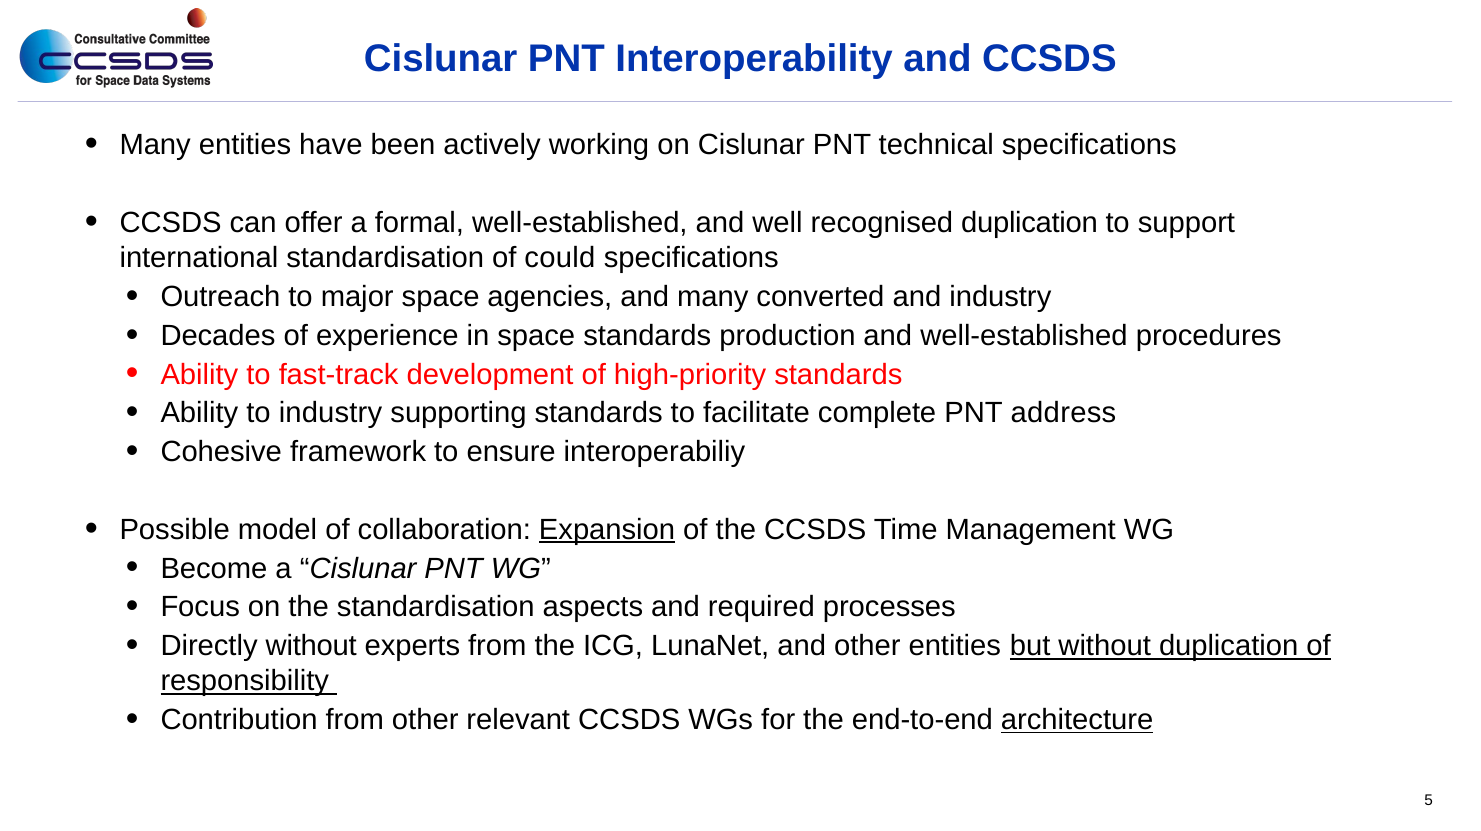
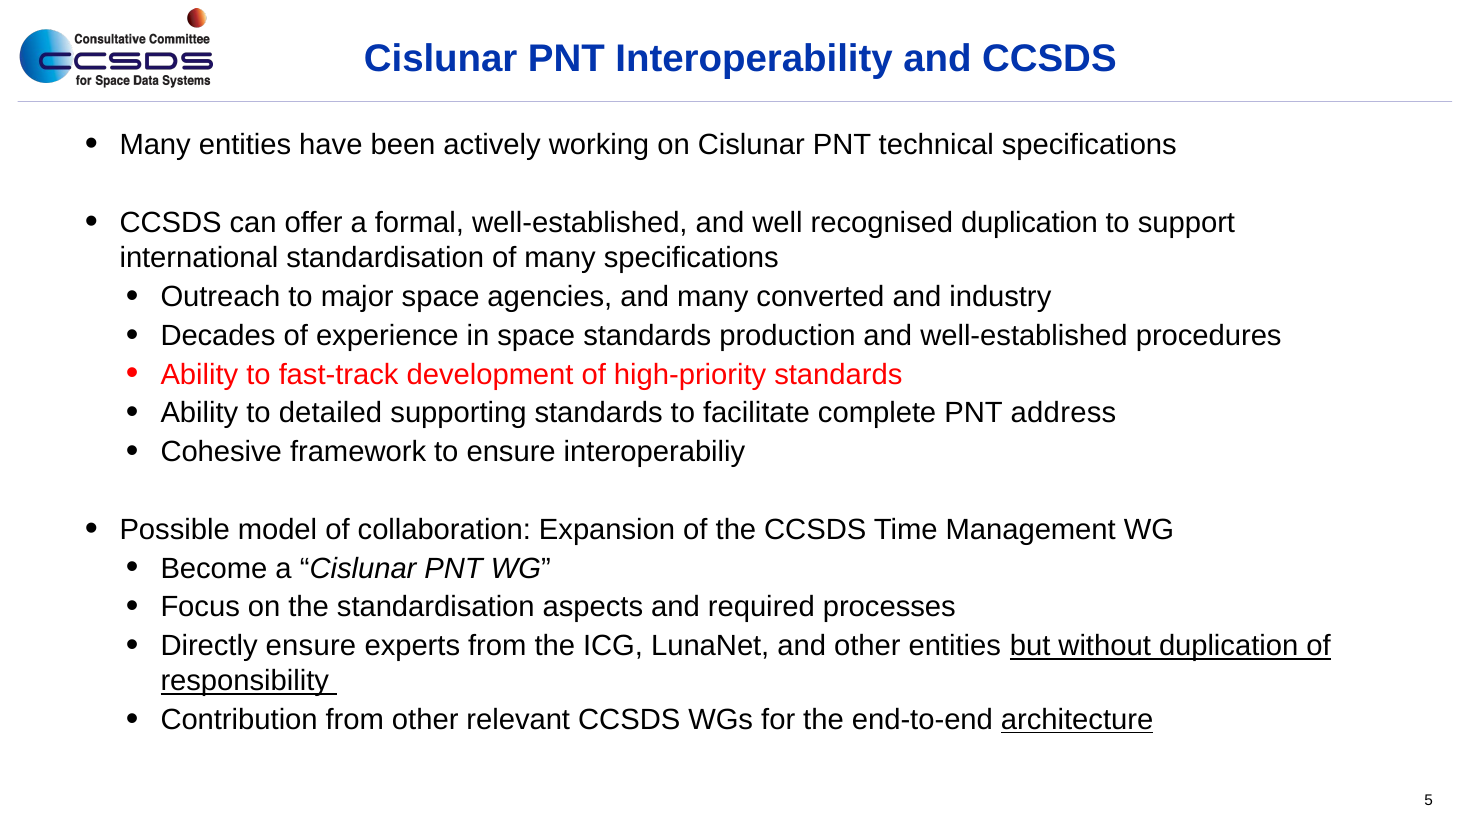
of could: could -> many
to industry: industry -> detailed
Expansion underline: present -> none
Directly without: without -> ensure
